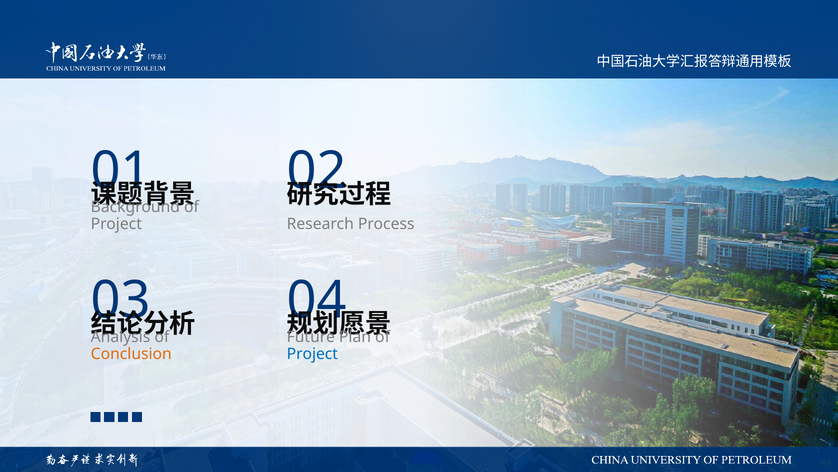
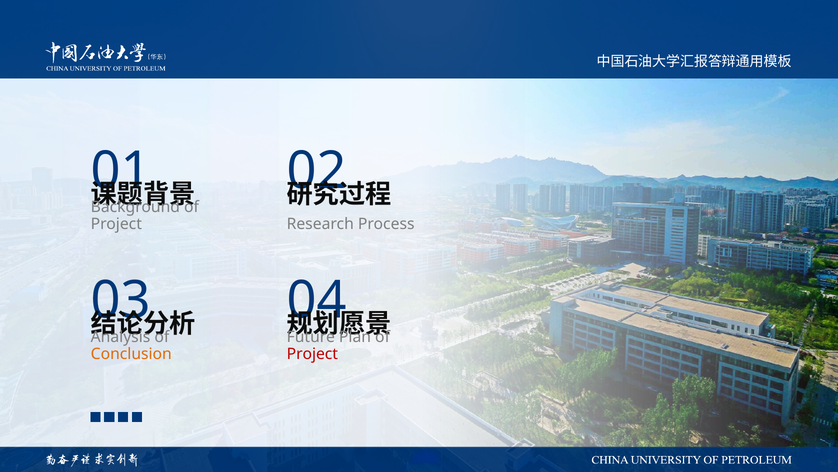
Project at (312, 353) colour: blue -> red
